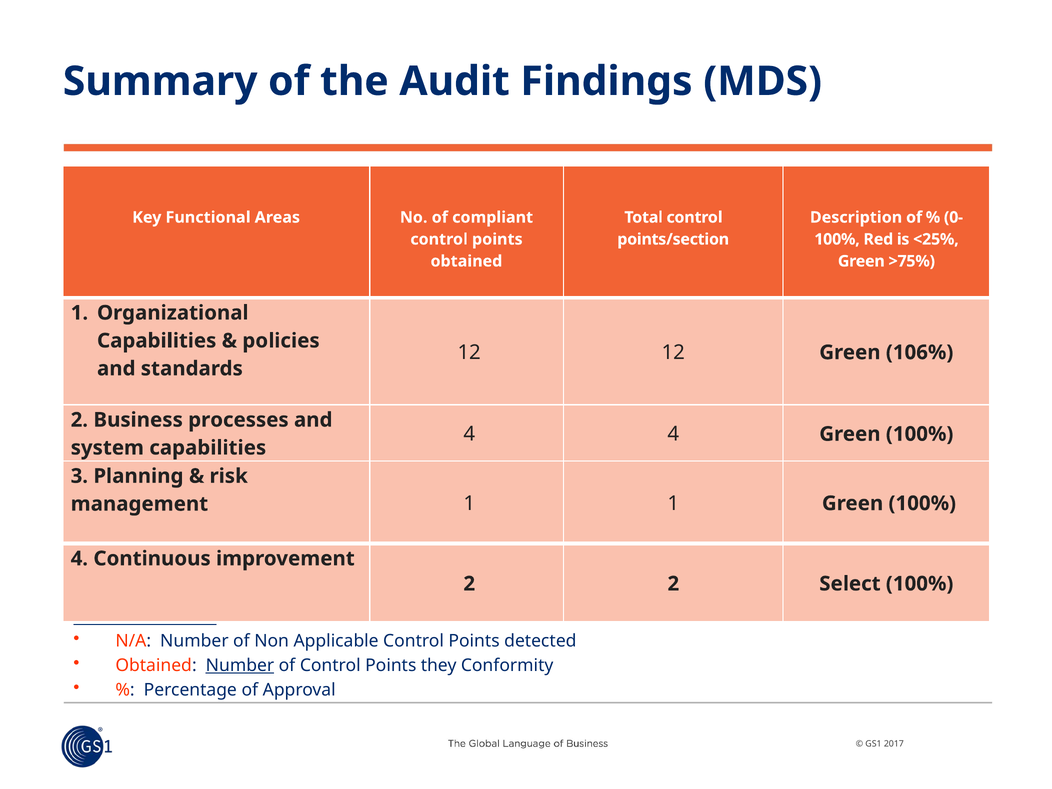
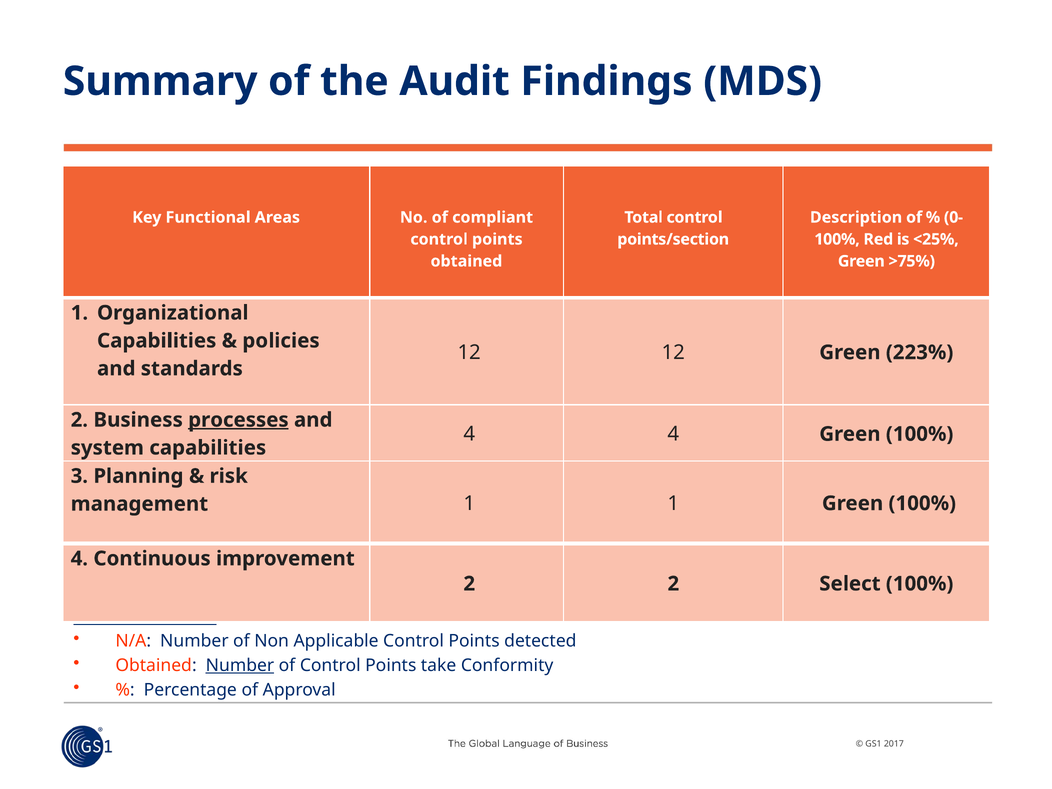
106%: 106% -> 223%
processes underline: none -> present
they: they -> take
